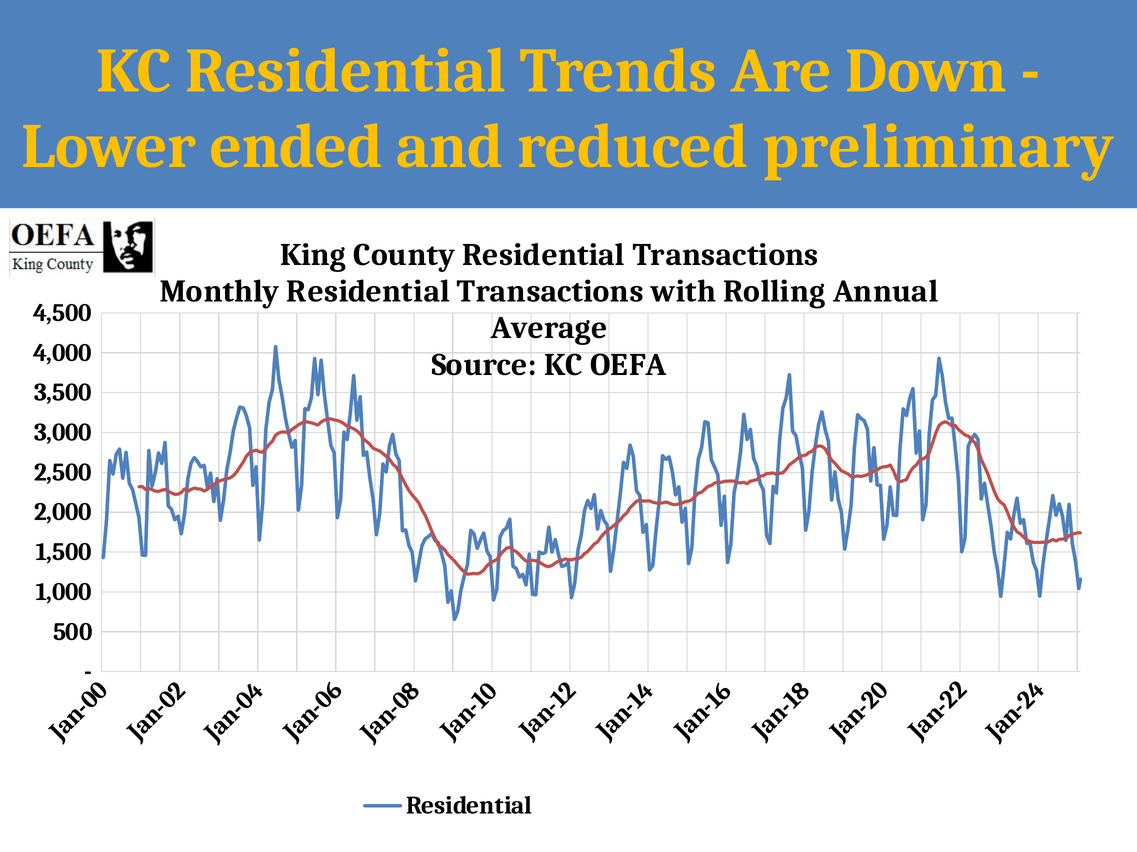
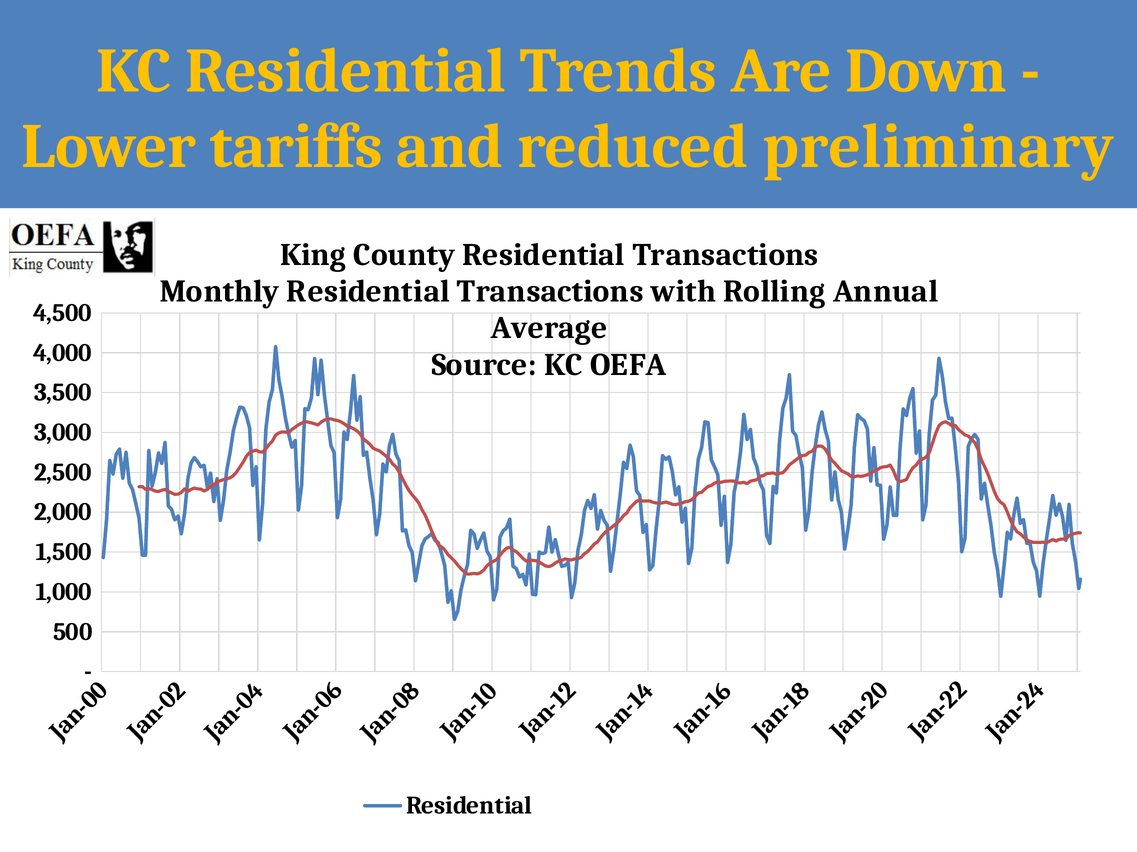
ended: ended -> tariffs
